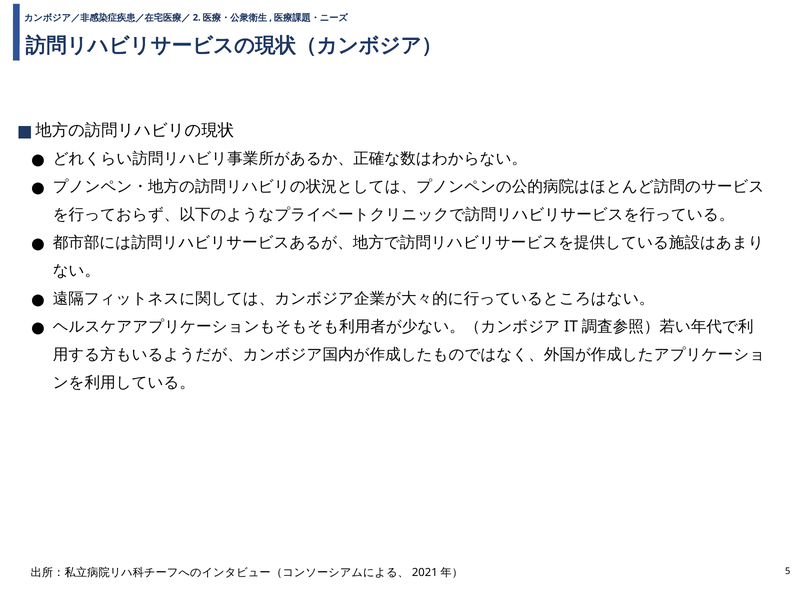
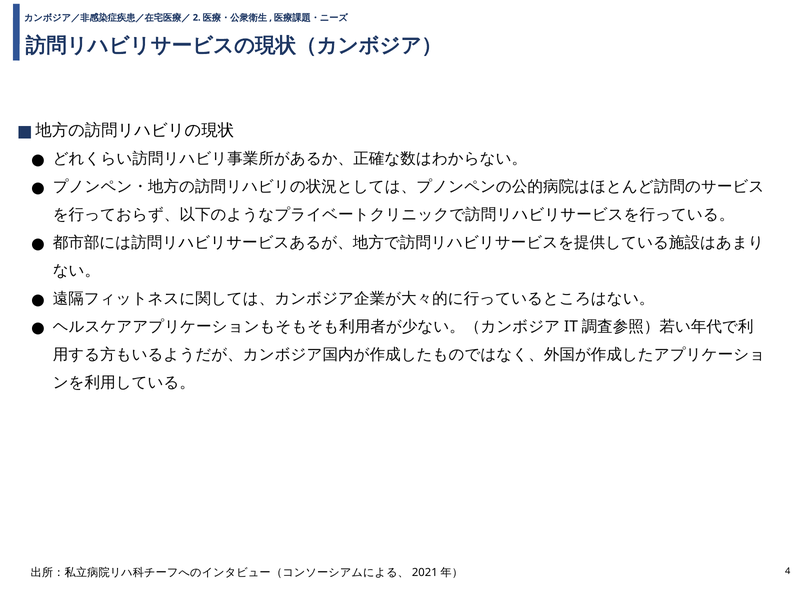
5: 5 -> 4
